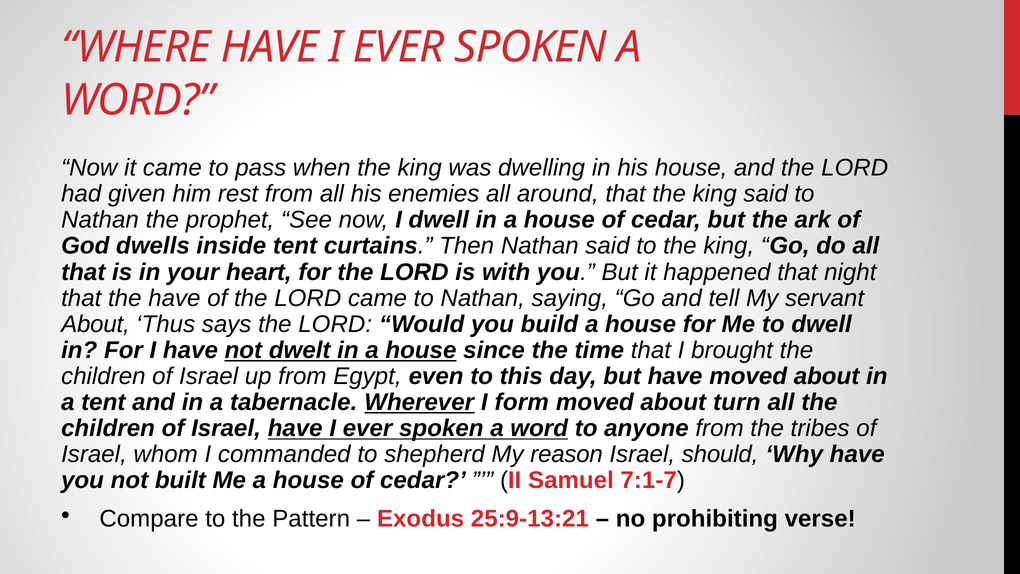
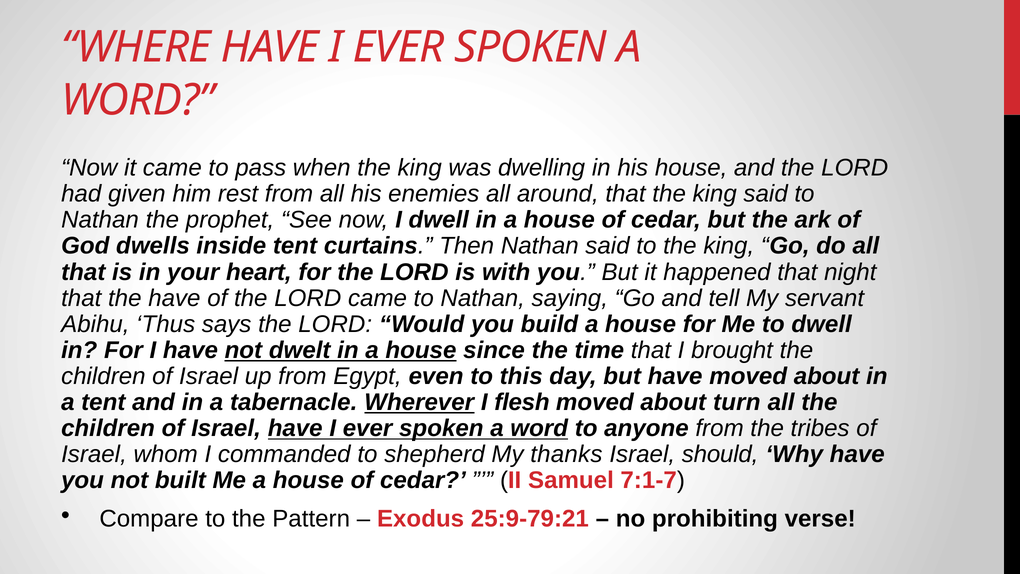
About at (95, 324): About -> Abihu
form: form -> flesh
reason: reason -> thanks
25:9-13:21: 25:9-13:21 -> 25:9-79:21
